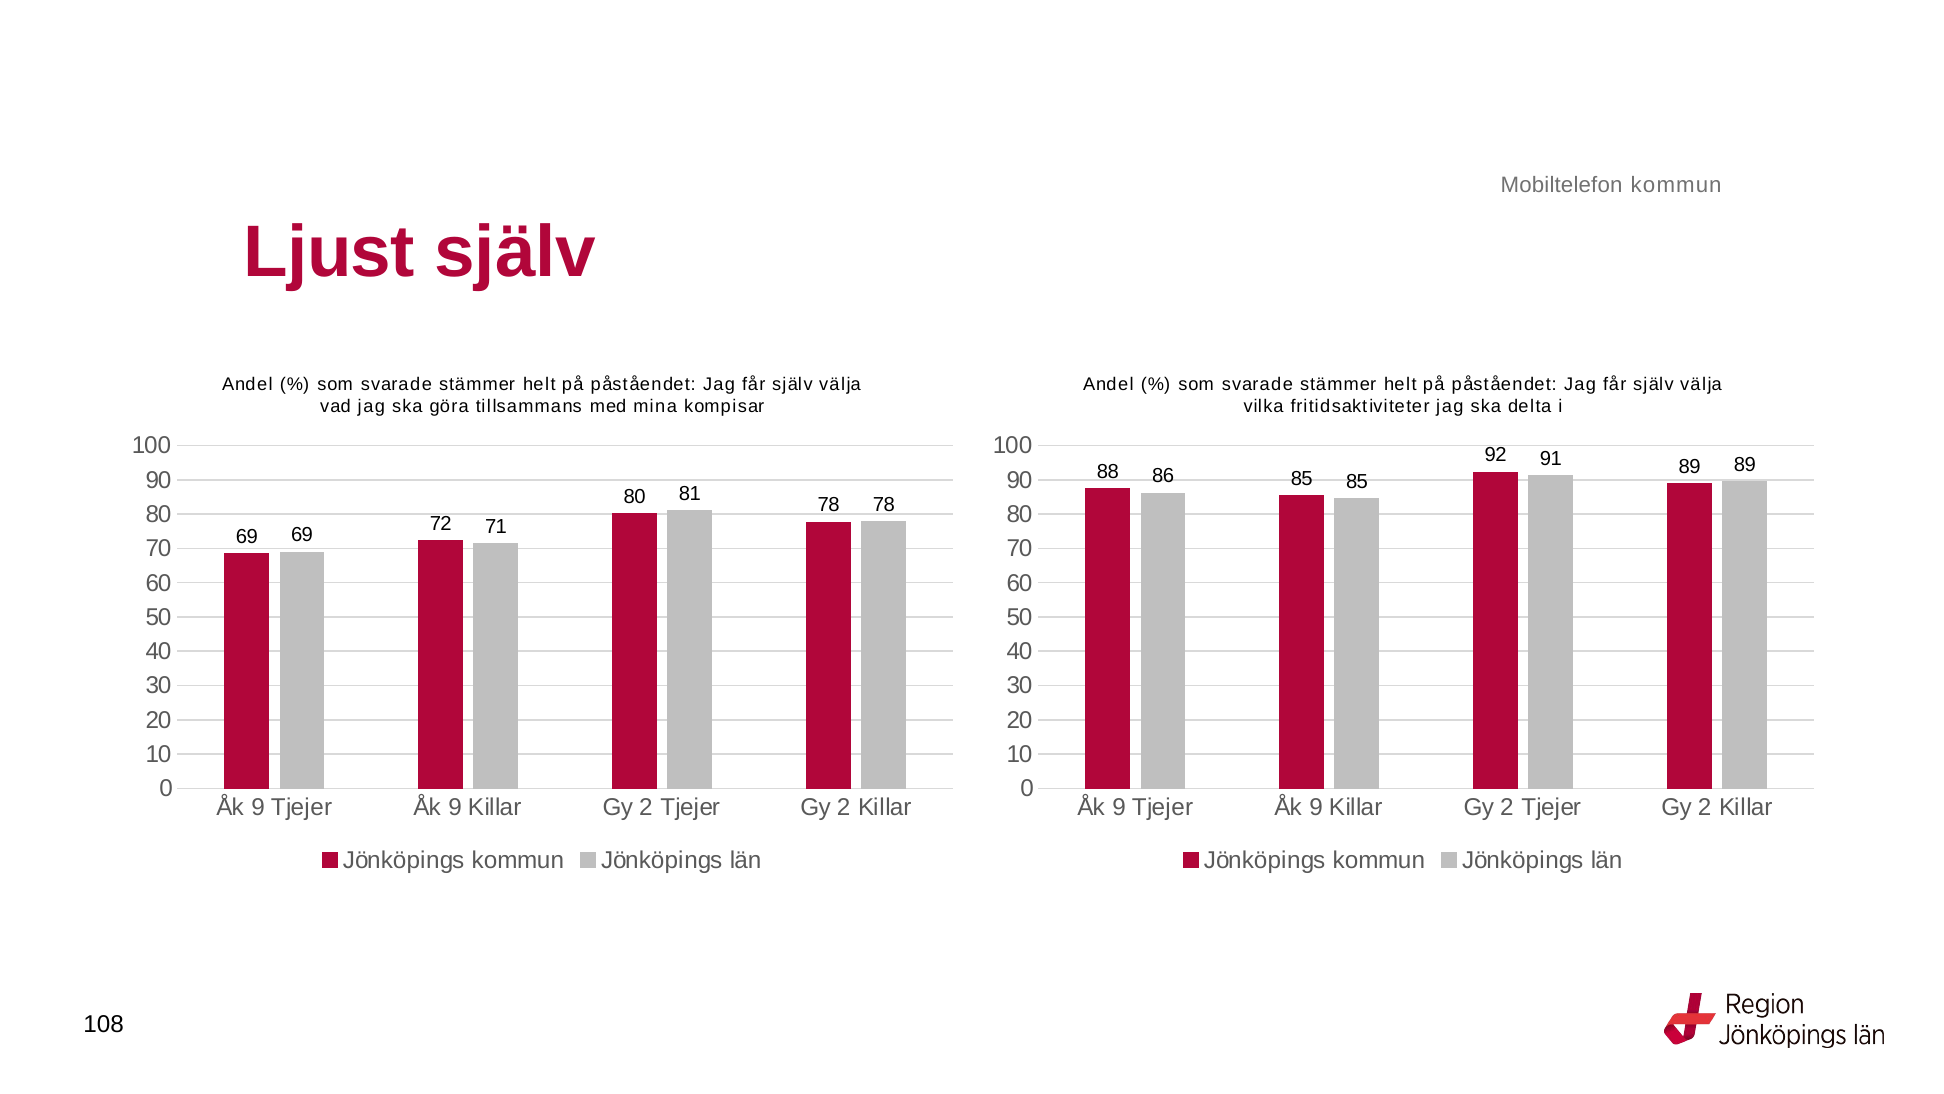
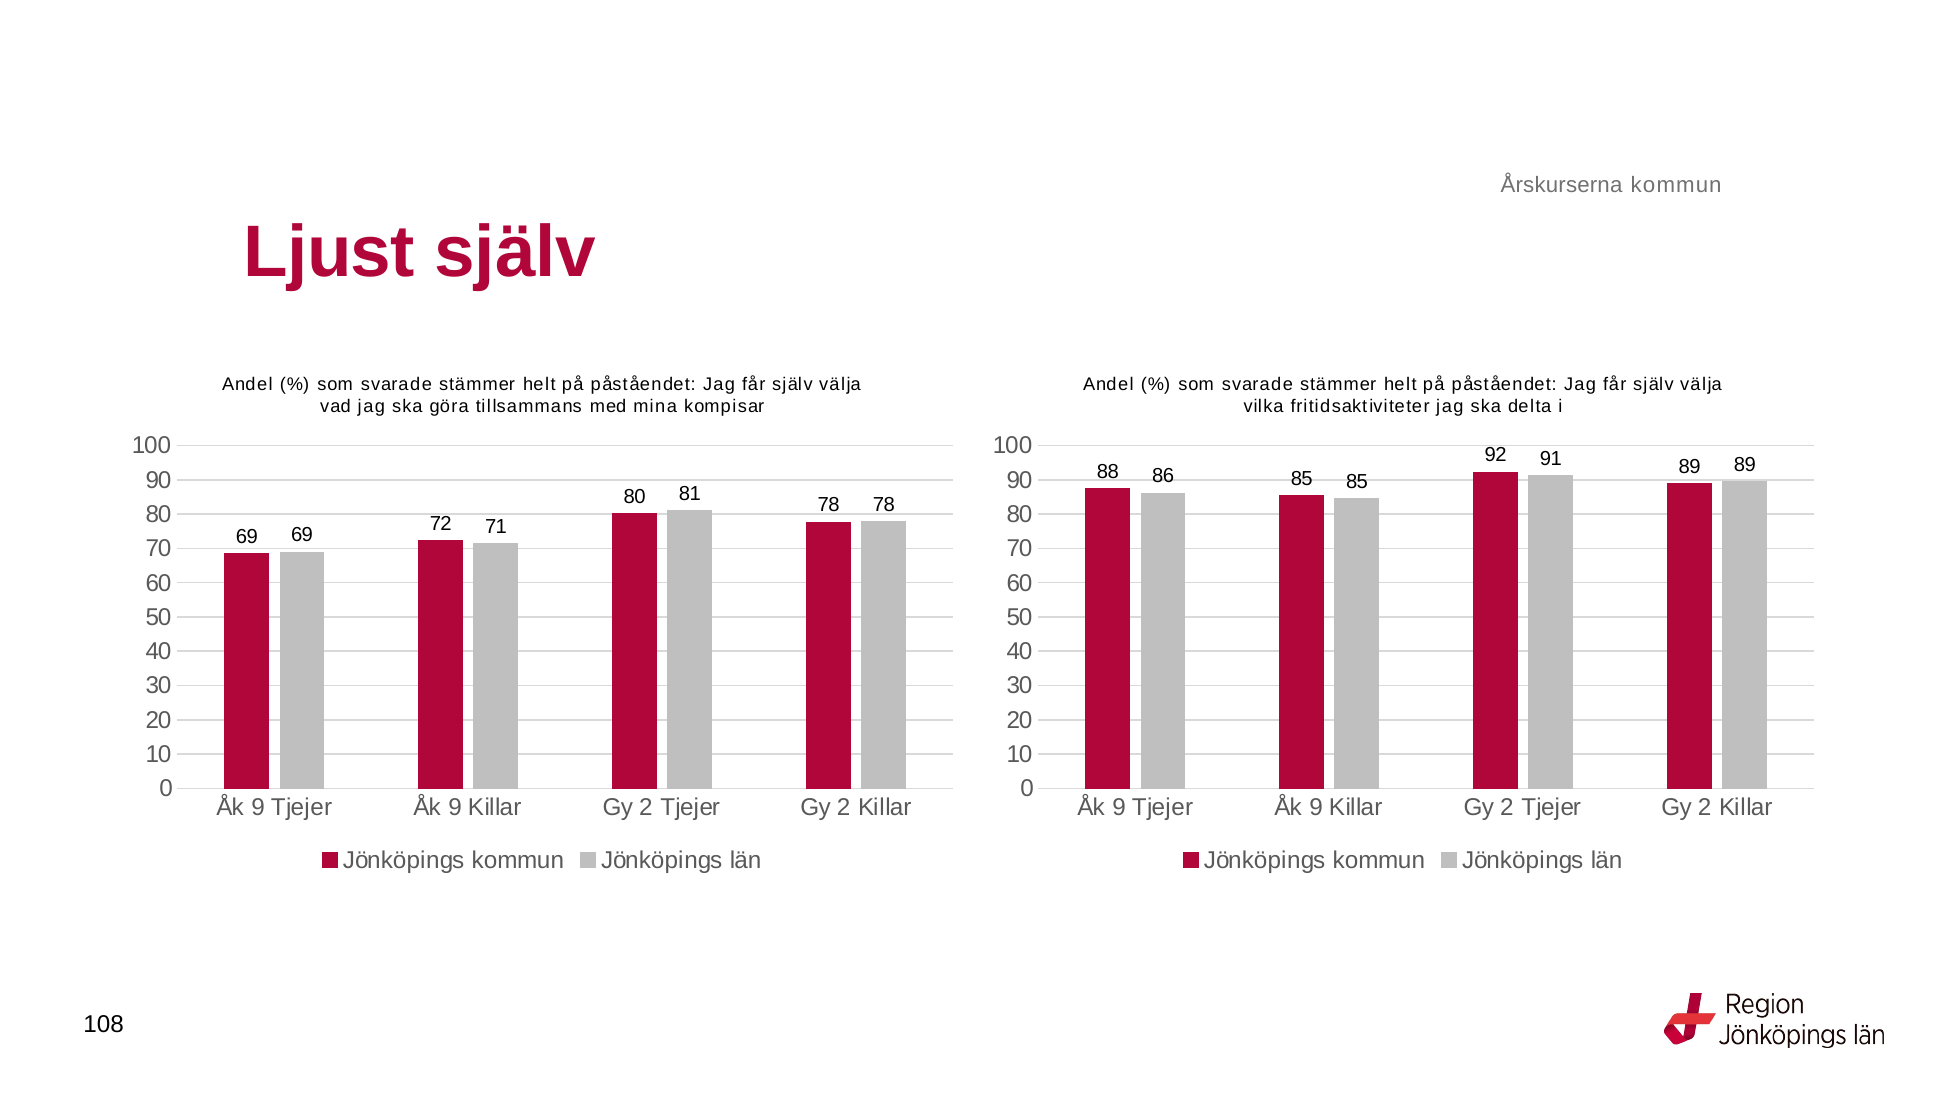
Mobiltelefon: Mobiltelefon -> Årskurserna
